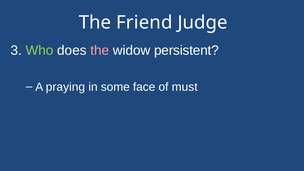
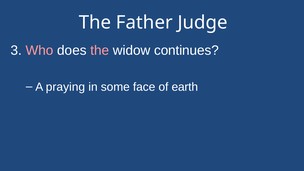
Friend: Friend -> Father
Who colour: light green -> pink
persistent: persistent -> continues
must: must -> earth
